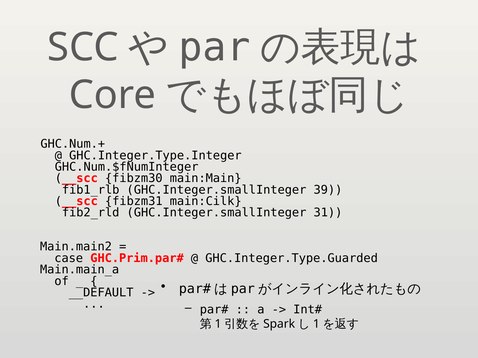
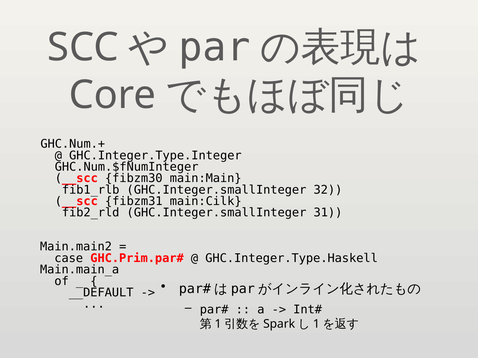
39: 39 -> 32
GHC.Integer.Type.Guarded: GHC.Integer.Type.Guarded -> GHC.Integer.Type.Haskell
